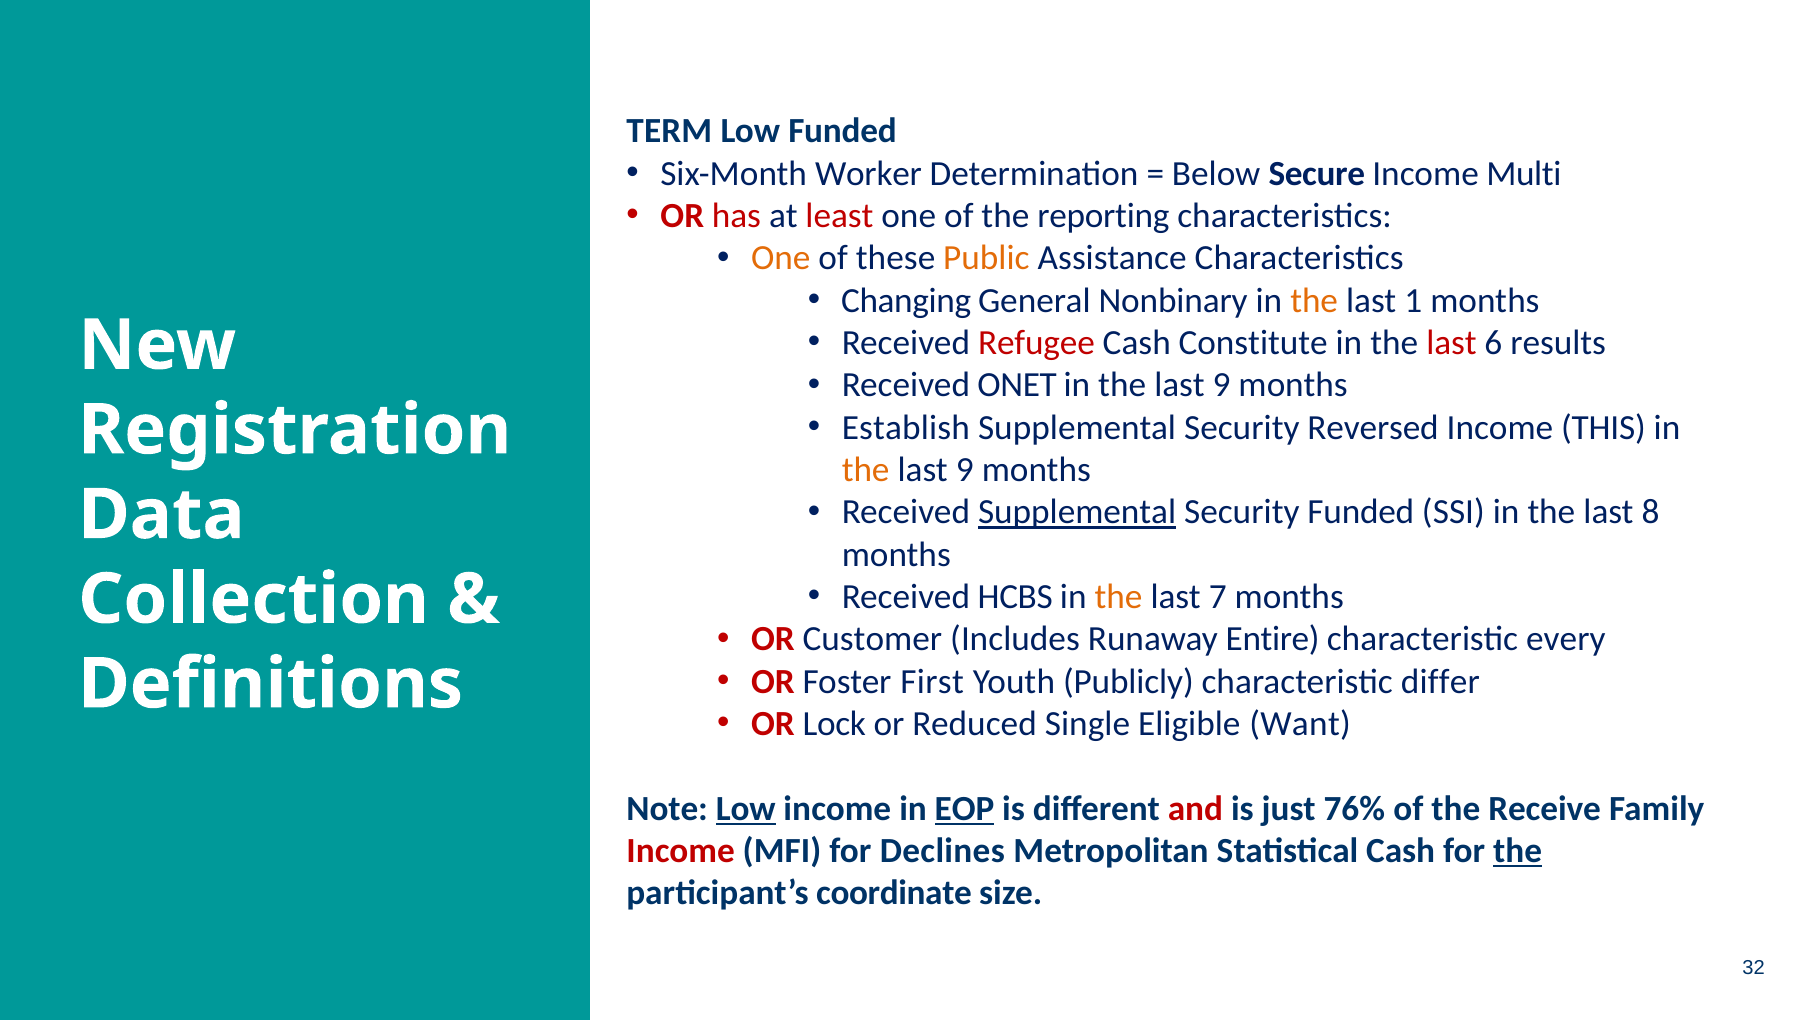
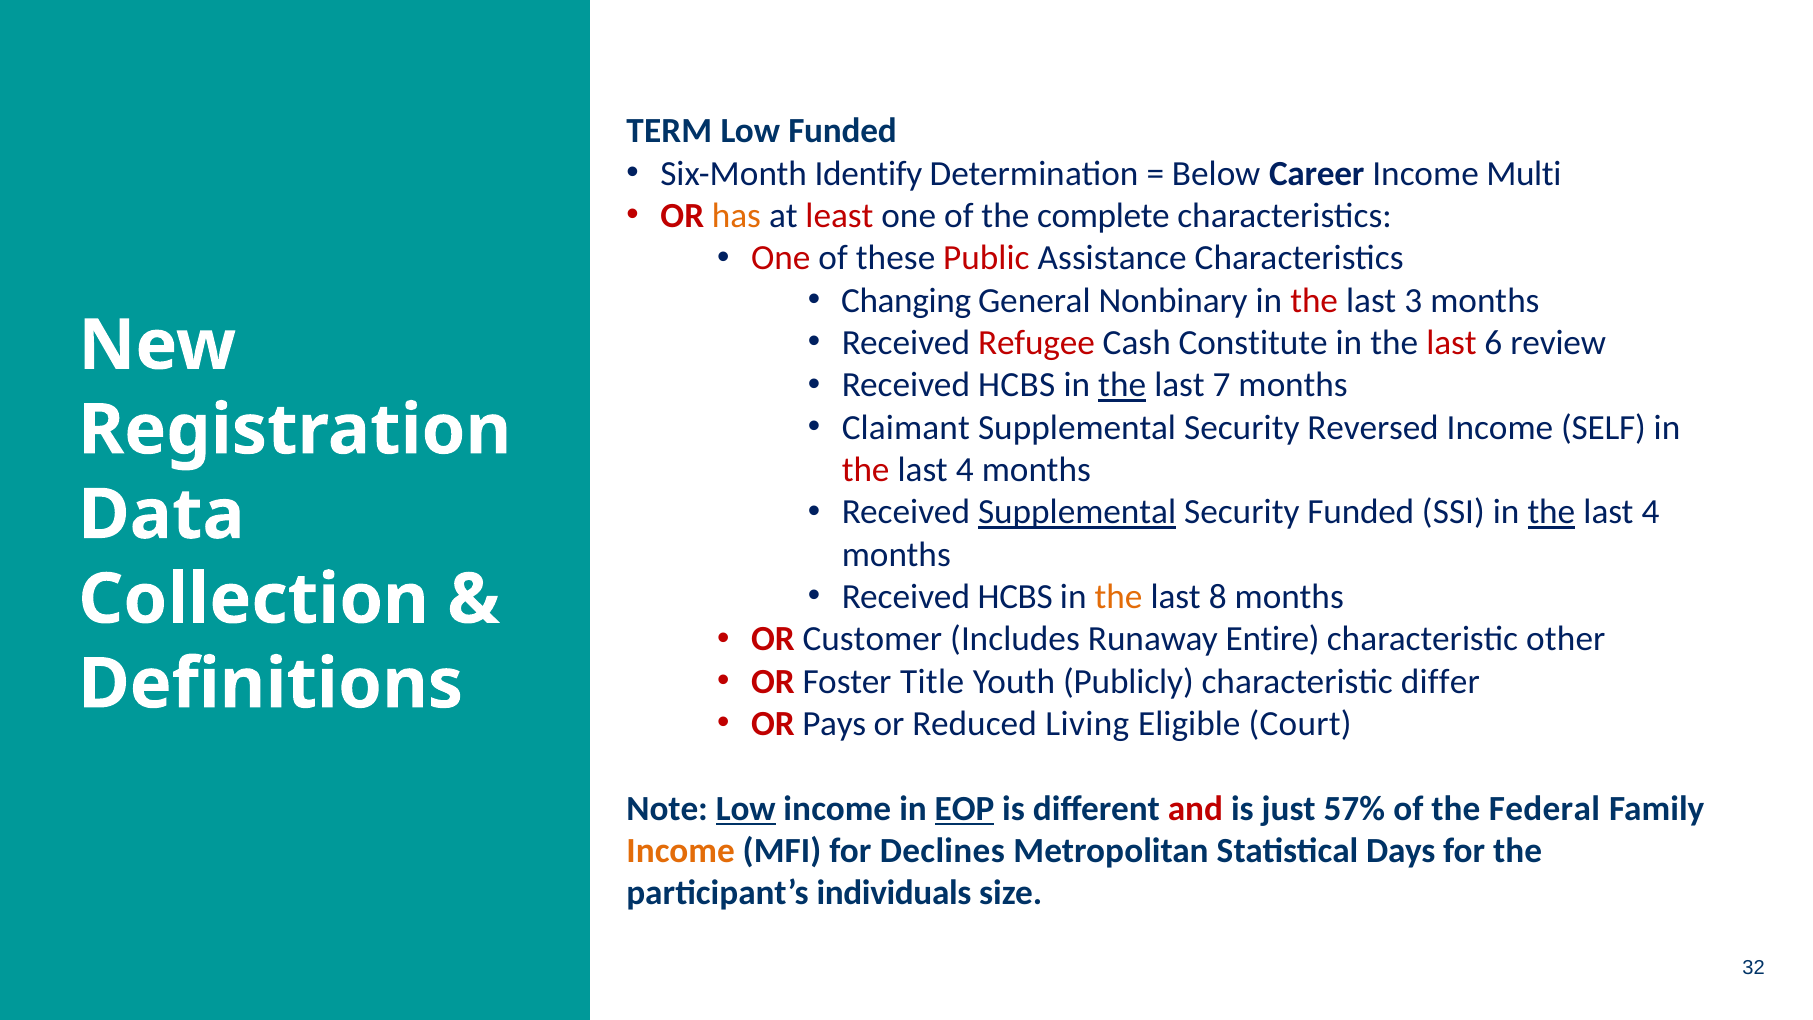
Worker: Worker -> Identify
Secure: Secure -> Career
has colour: red -> orange
reporting: reporting -> complete
One at (781, 258) colour: orange -> red
Public colour: orange -> red
the at (1314, 301) colour: orange -> red
1: 1 -> 3
results: results -> review
ONET at (1017, 385): ONET -> HCBS
the at (1122, 385) underline: none -> present
9 at (1222, 385): 9 -> 7
Establish: Establish -> Claimant
THIS: THIS -> SELF
the at (866, 470) colour: orange -> red
9 at (965, 470): 9 -> 4
the at (1551, 512) underline: none -> present
8 at (1650, 512): 8 -> 4
7: 7 -> 8
every: every -> other
First: First -> Title
Lock: Lock -> Pays
Single: Single -> Living
Want: Want -> Court
76%: 76% -> 57%
Receive: Receive -> Federal
Income at (681, 851) colour: red -> orange
Statistical Cash: Cash -> Days
the at (1518, 851) underline: present -> none
coordinate: coordinate -> individuals
